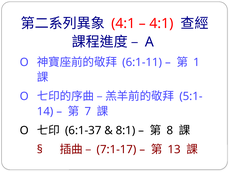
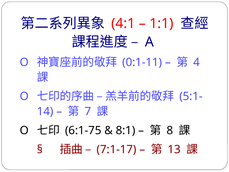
4:1 at (161, 23): 4:1 -> 1:1
6:1-11: 6:1-11 -> 0:1-11
1: 1 -> 4
6:1-37: 6:1-37 -> 6:1-75
